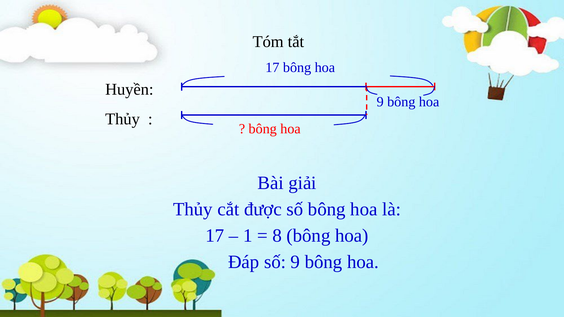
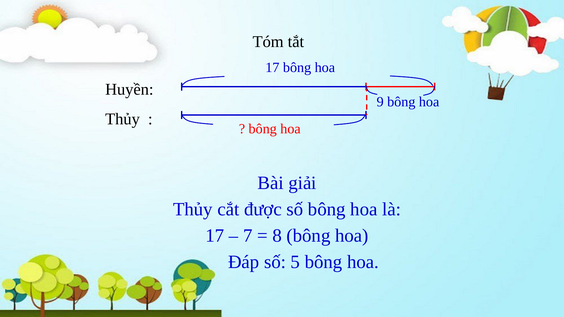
1: 1 -> 7
số 9: 9 -> 5
